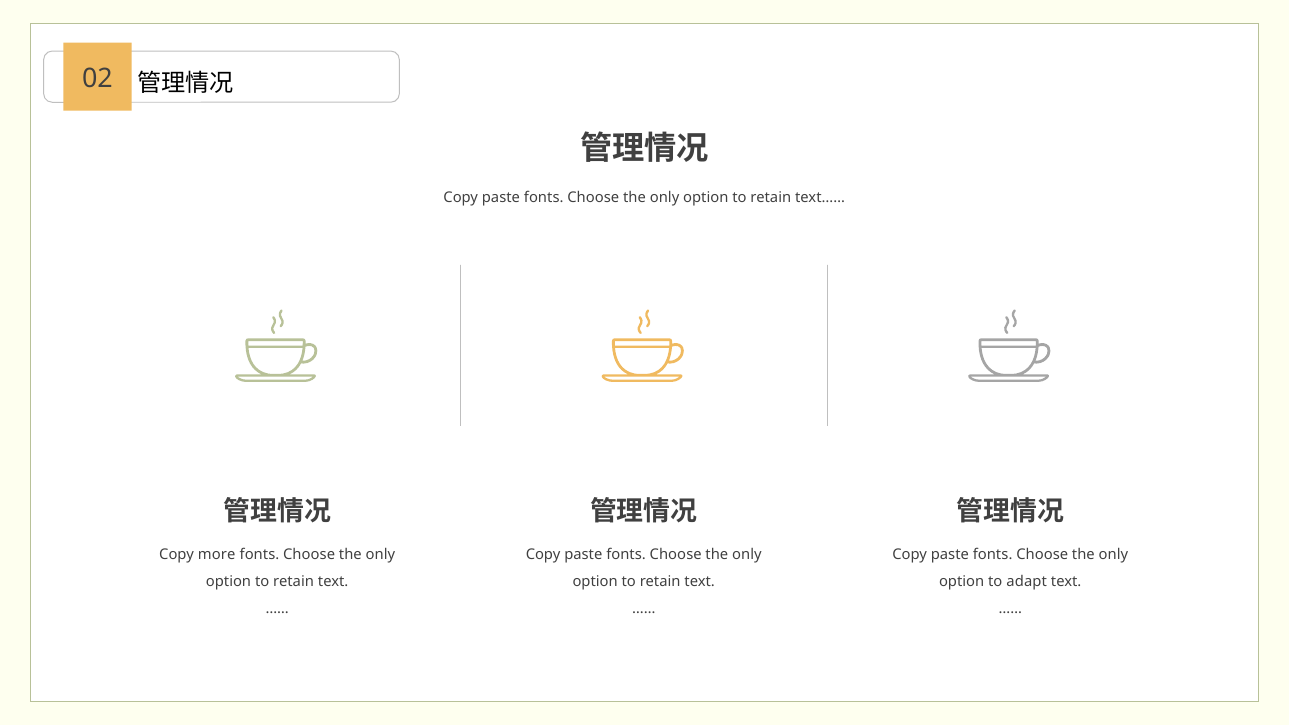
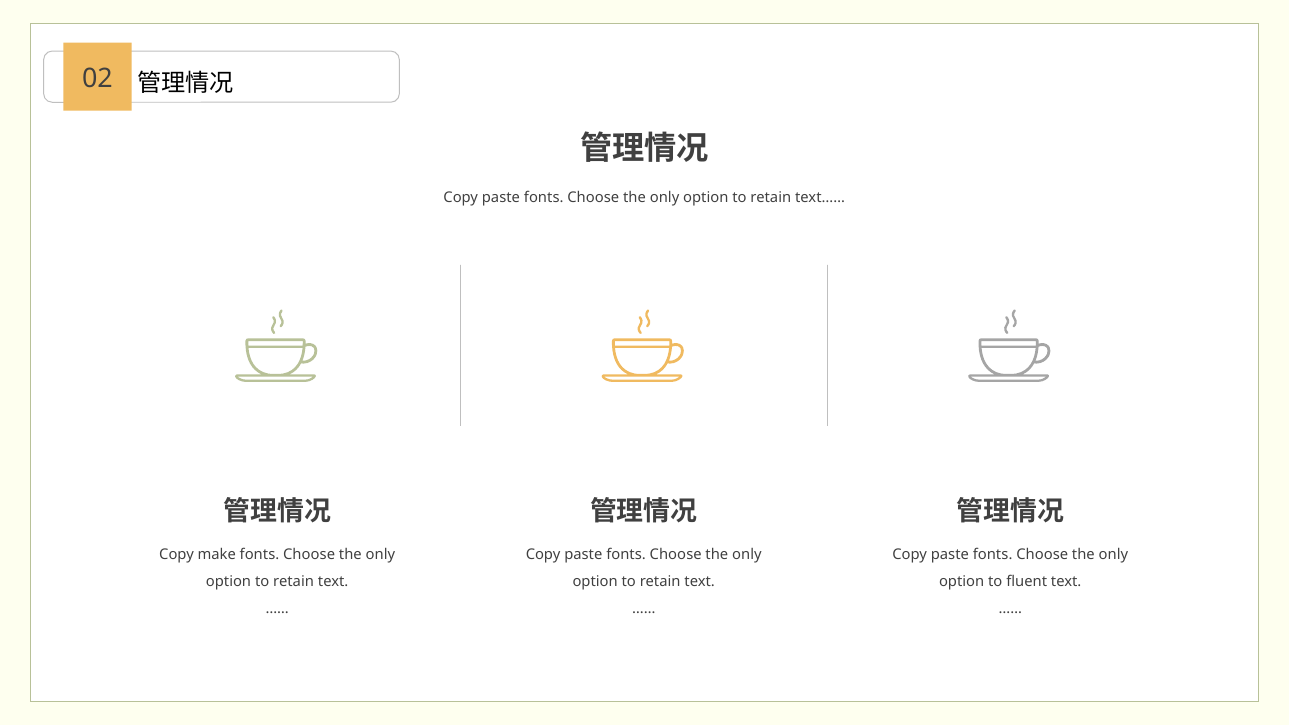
more: more -> make
adapt: adapt -> fluent
